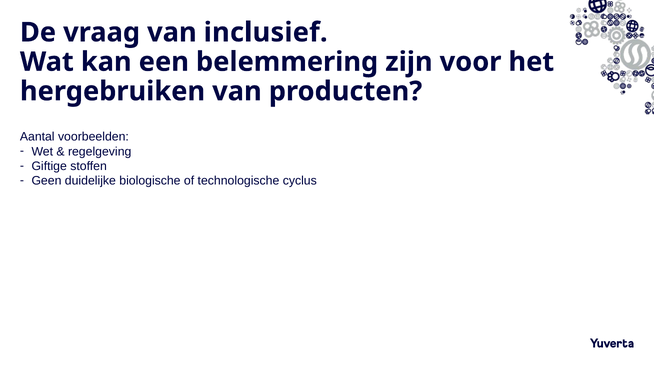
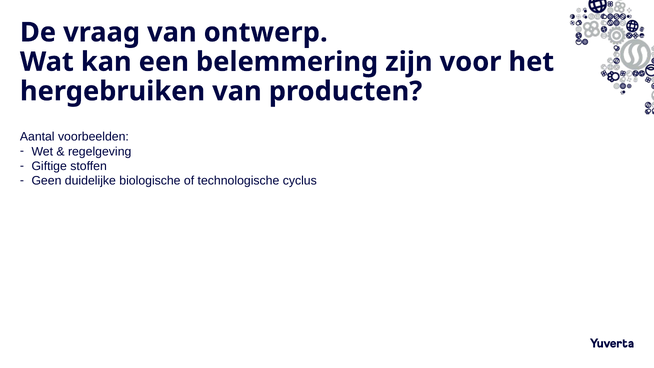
inclusief: inclusief -> ontwerp
